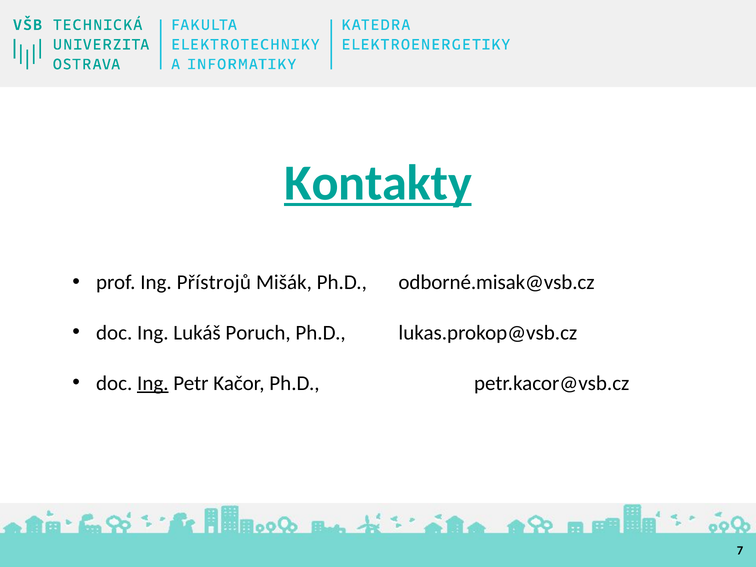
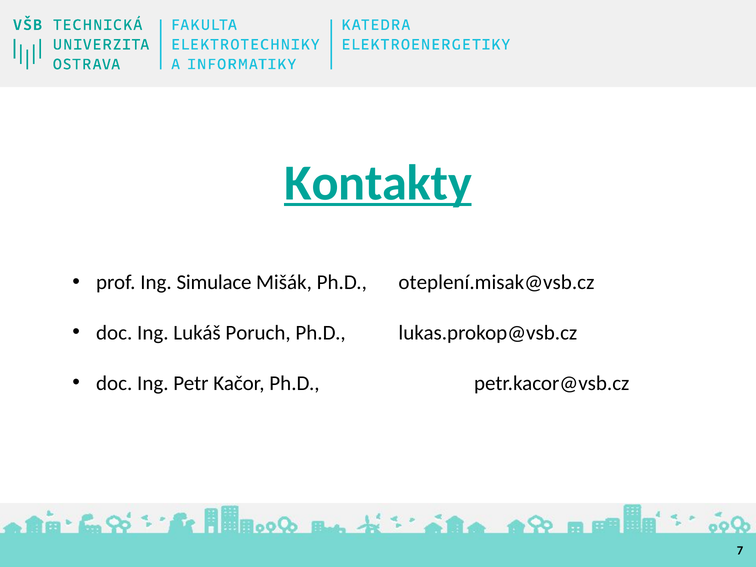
Přístrojů: Přístrojů -> Simulace
odborné.misak@vsb.cz: odborné.misak@vsb.cz -> oteplení.misak@vsb.cz
Ing at (153, 383) underline: present -> none
